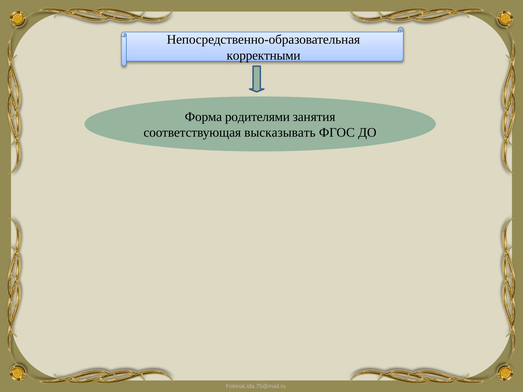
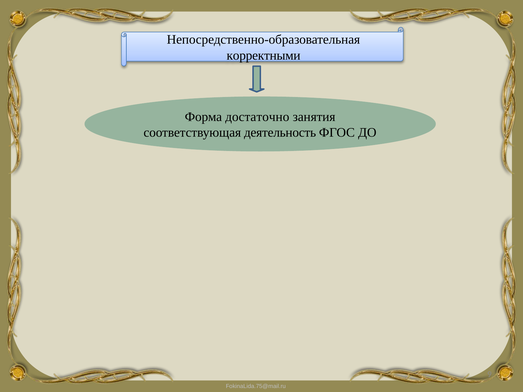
родителями: родителями -> достаточно
высказывать: высказывать -> деятельность
